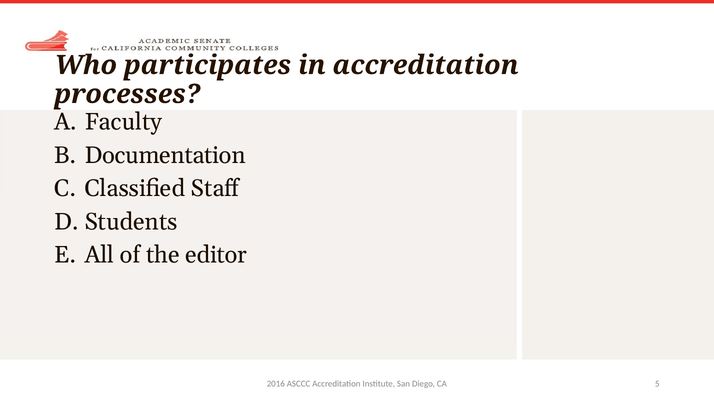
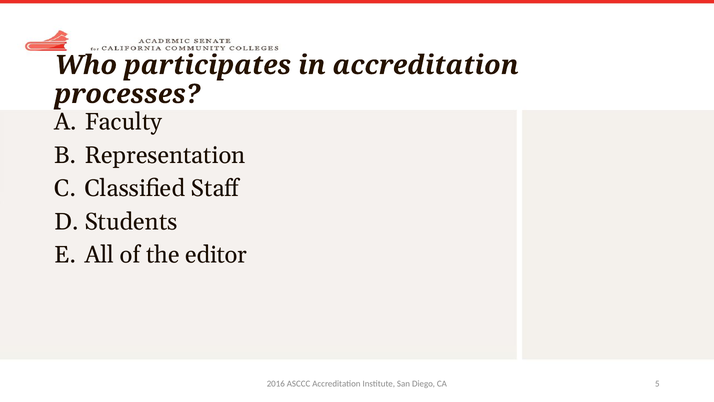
Documentation: Documentation -> Representation
